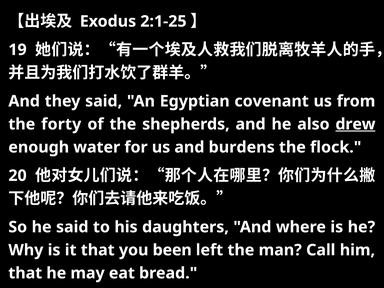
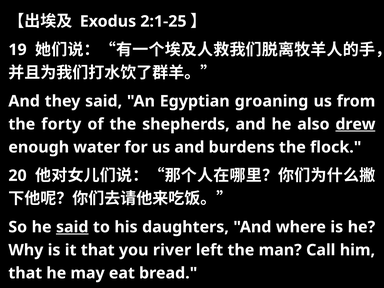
covenant: covenant -> groaning
said at (72, 227) underline: none -> present
been: been -> river
